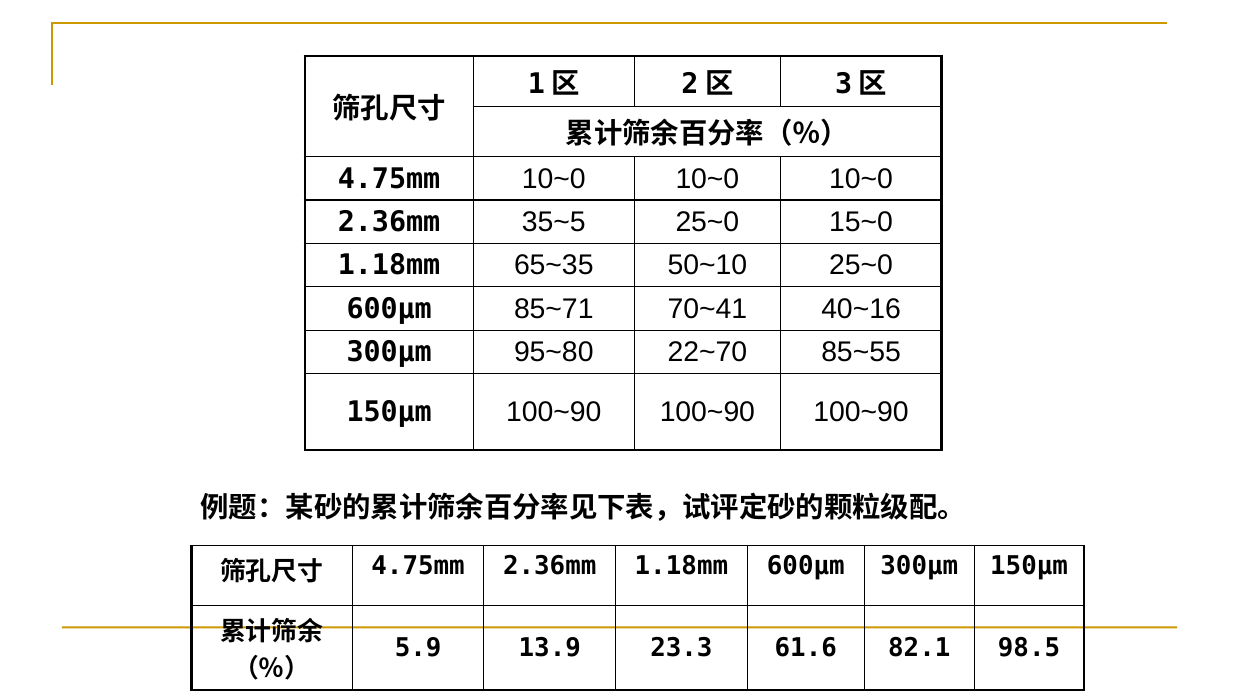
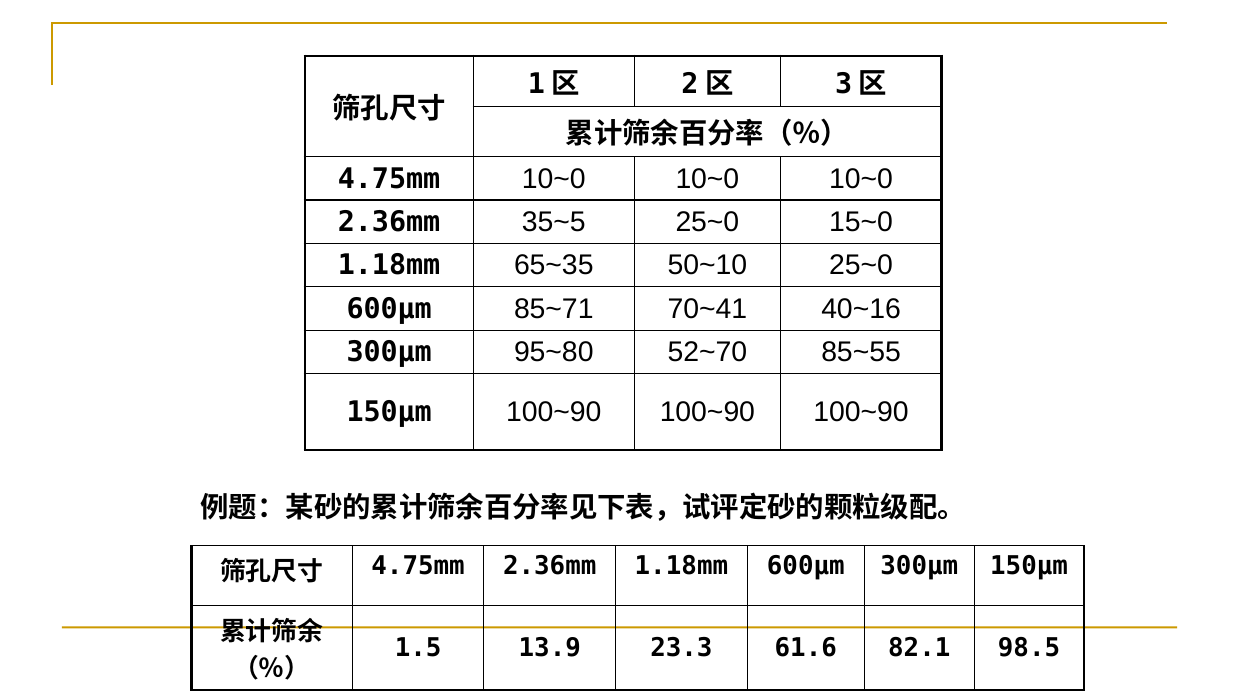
22~70: 22~70 -> 52~70
5.9: 5.9 -> 1.5
